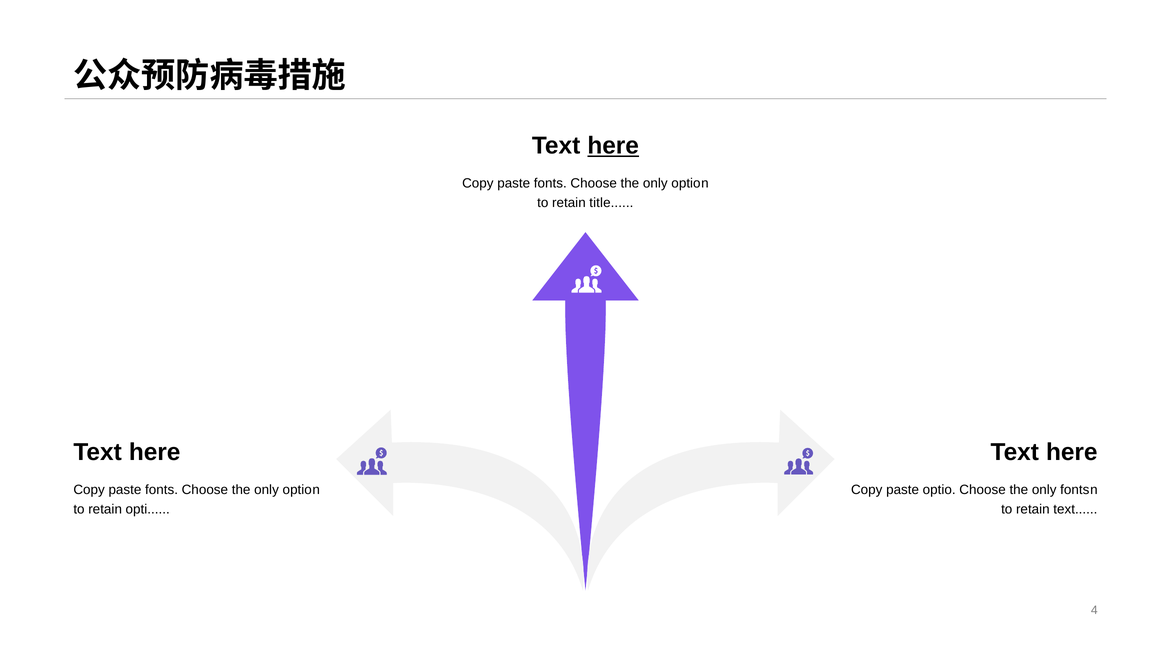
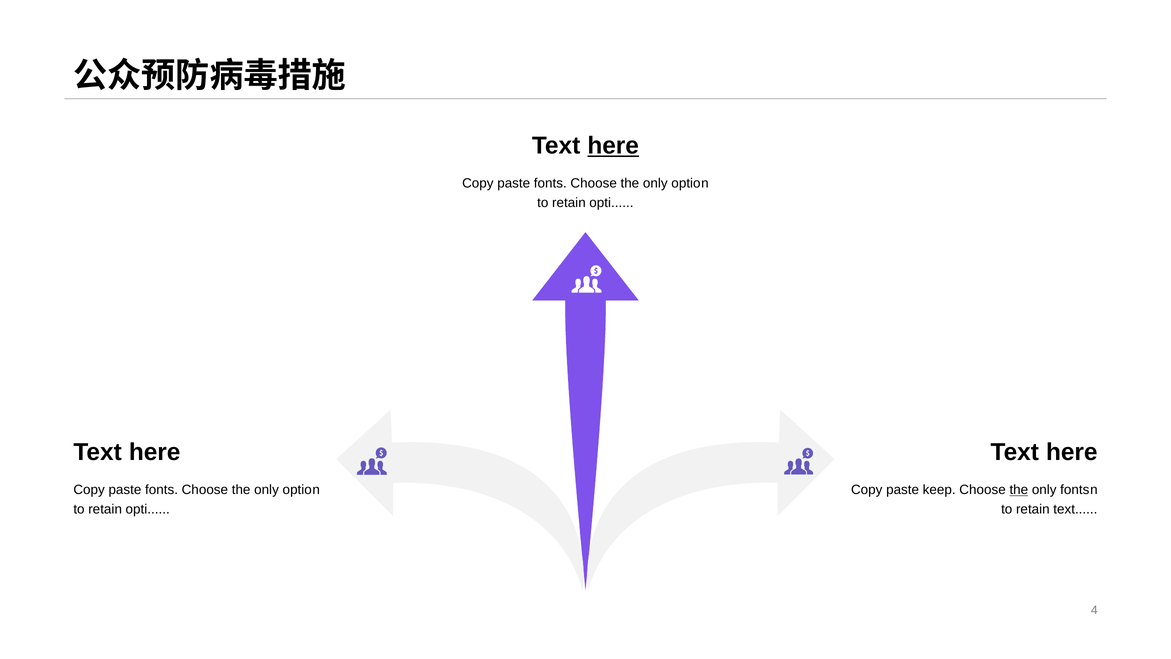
title at (611, 203): title -> opti
paste optio: optio -> keep
the at (1019, 490) underline: none -> present
